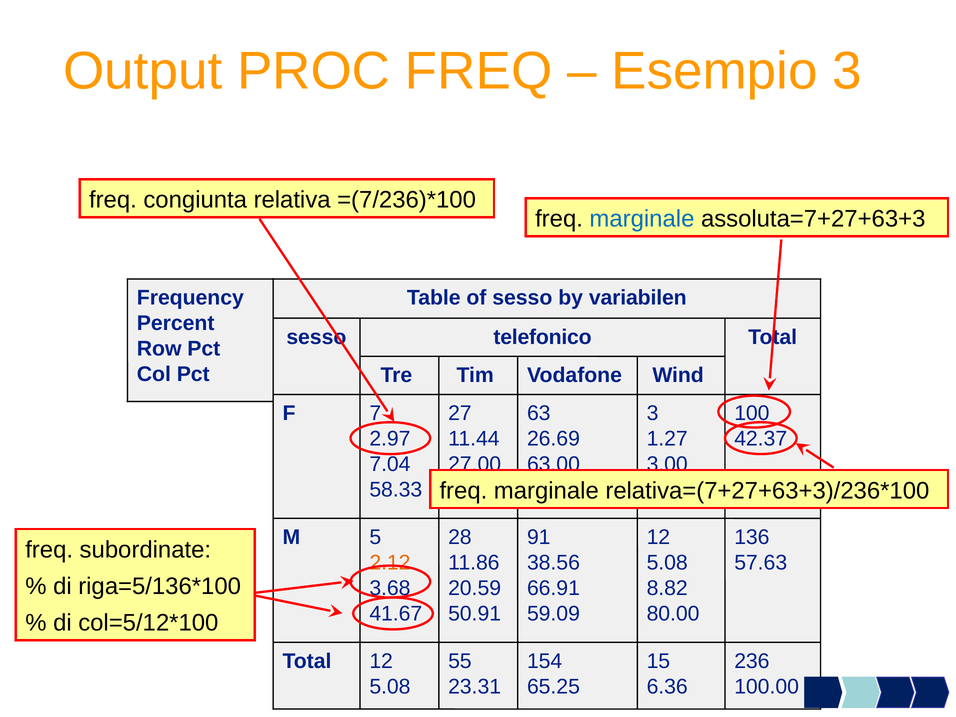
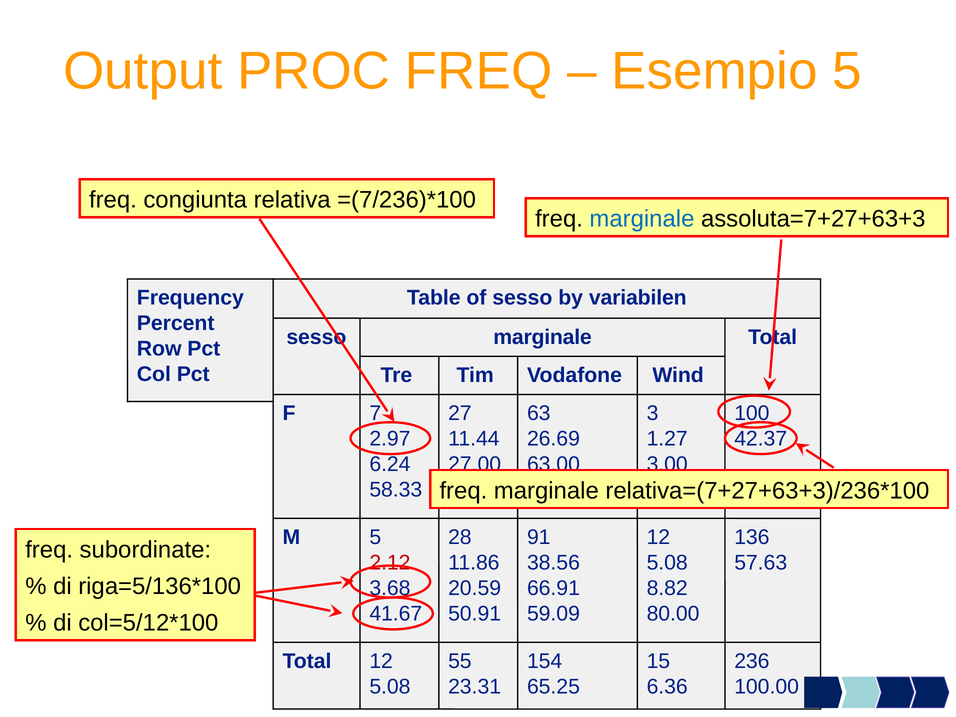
Esempio 3: 3 -> 5
telefonico at (543, 337): telefonico -> marginale
7.04: 7.04 -> 6.24
2.12 colour: orange -> red
